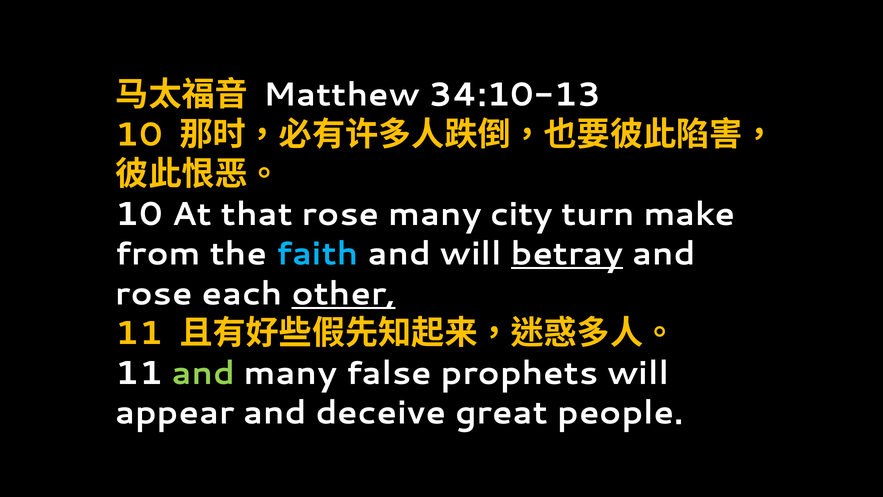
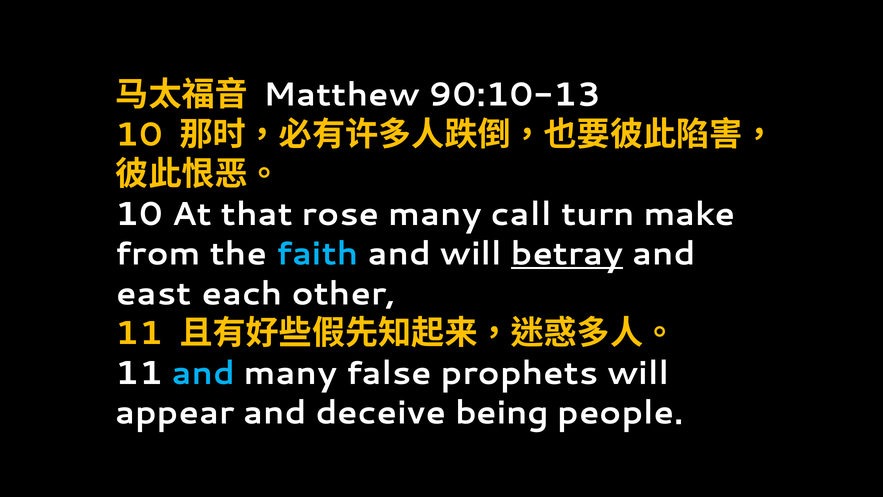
34:10-13: 34:10-13 -> 90:10-13
city: city -> call
rose at (154, 294): rose -> east
other underline: present -> none
and at (203, 373) colour: light green -> light blue
great: great -> being
